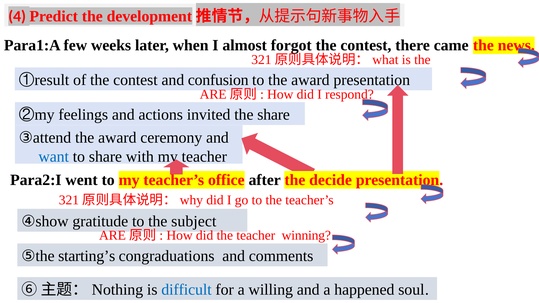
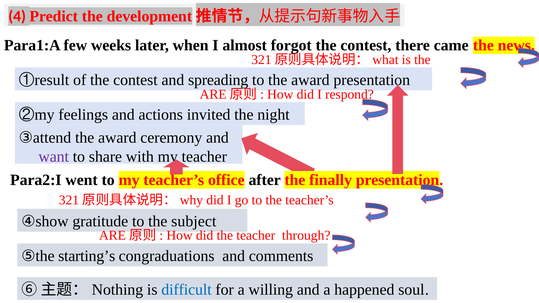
confusion: confusion -> spreading
the share: share -> night
want colour: blue -> purple
decide: decide -> finally
winning: winning -> through
